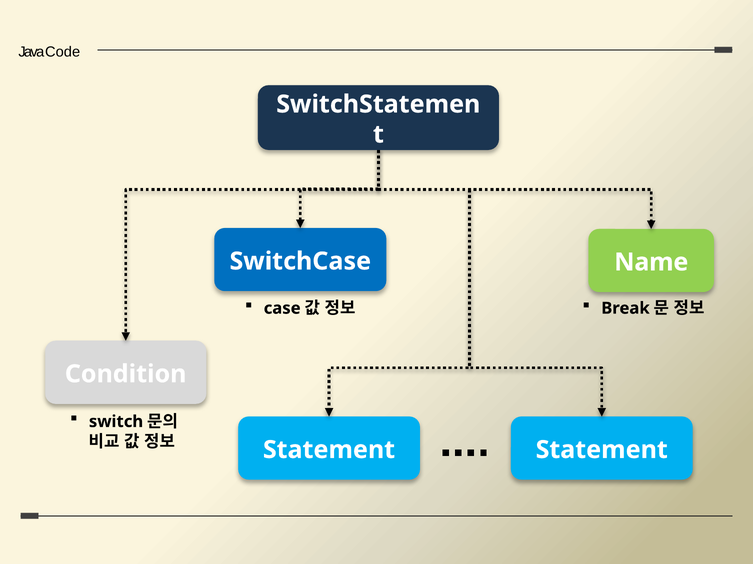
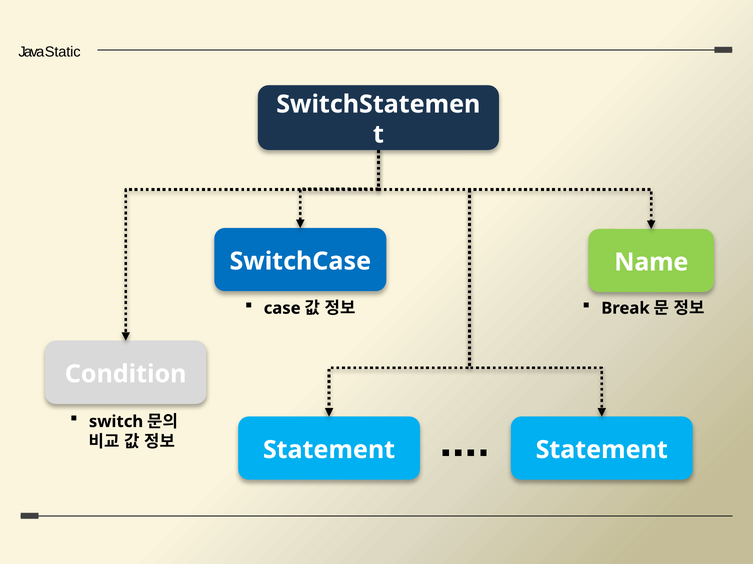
Code: Code -> Static
